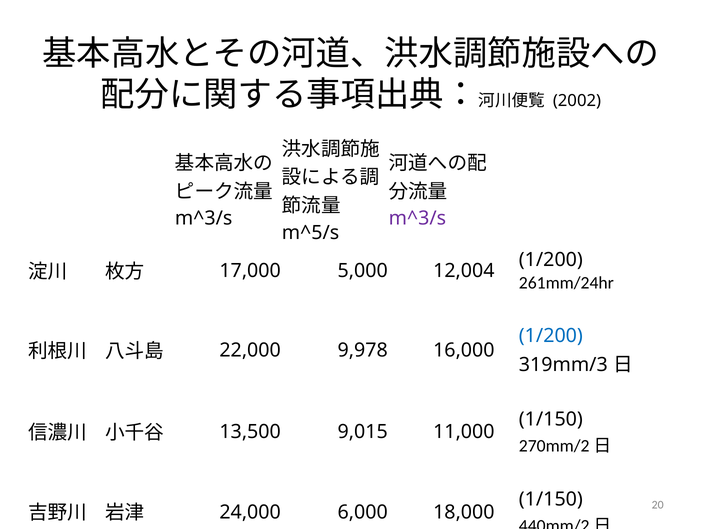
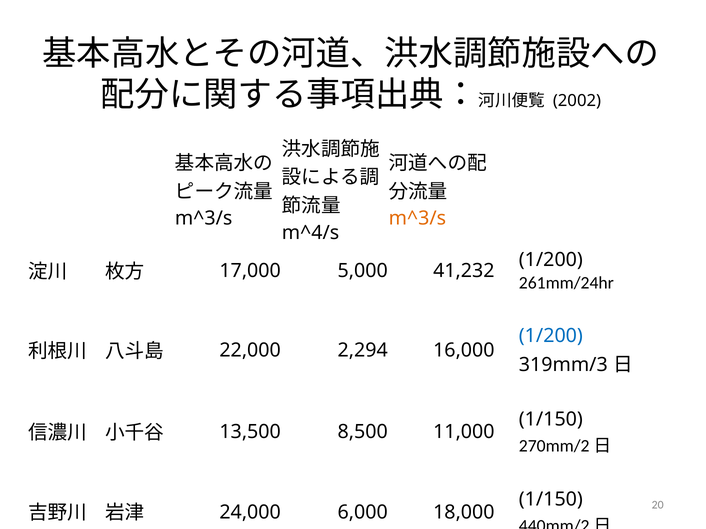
m^3/s at (417, 219) colour: purple -> orange
m^5/s: m^5/s -> m^4/s
12,004: 12,004 -> 41,232
9,978: 9,978 -> 2,294
9,015: 9,015 -> 8,500
